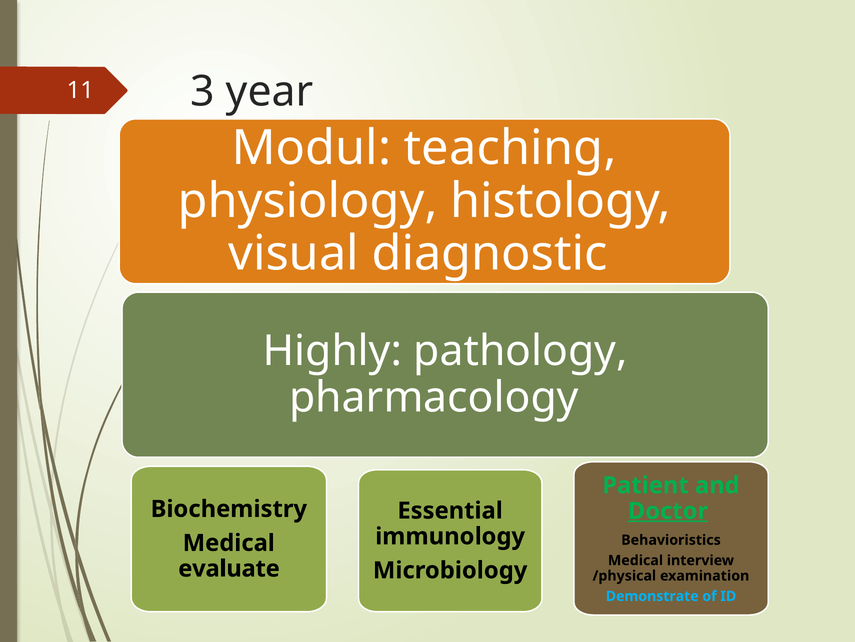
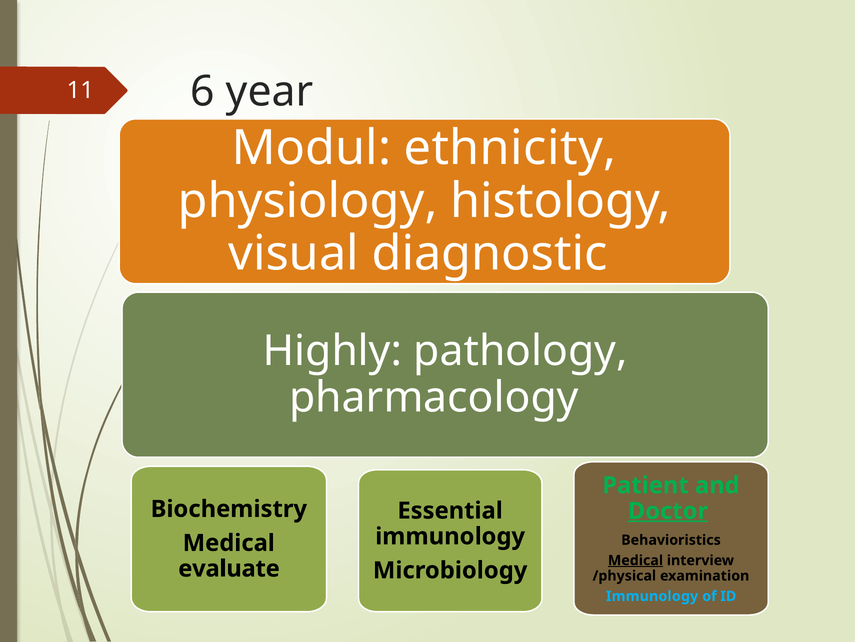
3: 3 -> 6
teaching: teaching -> ethnicity
Medical at (635, 560) underline: none -> present
Demonstrate at (652, 596): Demonstrate -> Immunology
